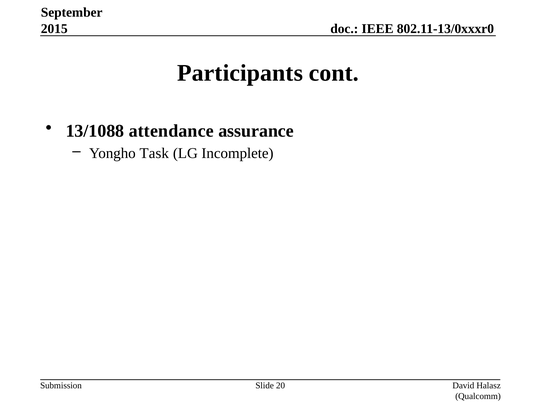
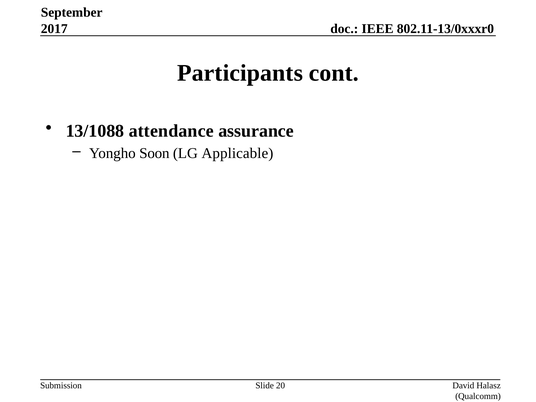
2015: 2015 -> 2017
Task: Task -> Soon
Incomplete: Incomplete -> Applicable
